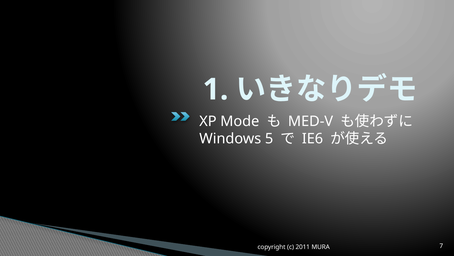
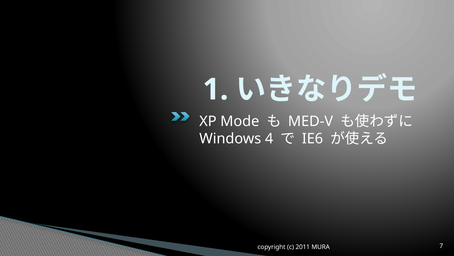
5: 5 -> 4
